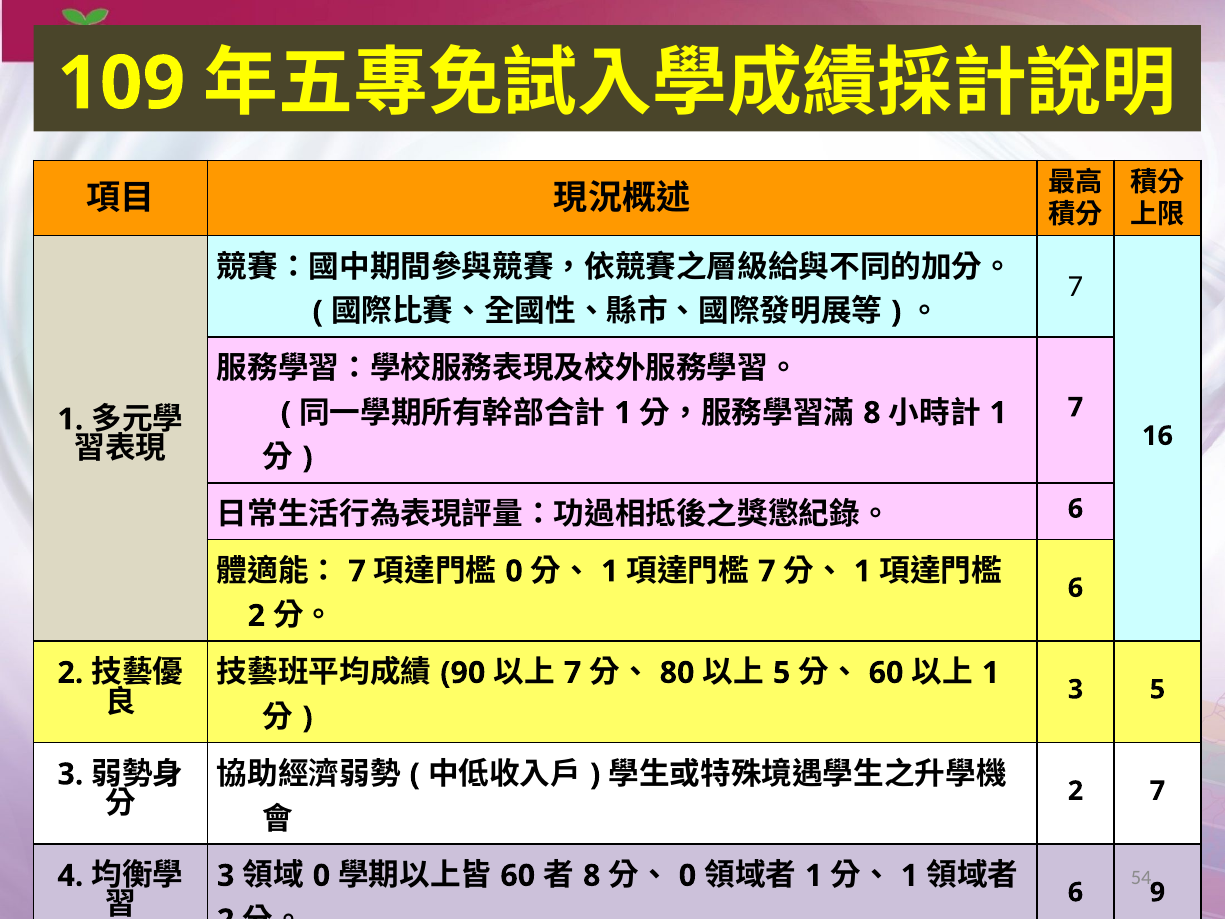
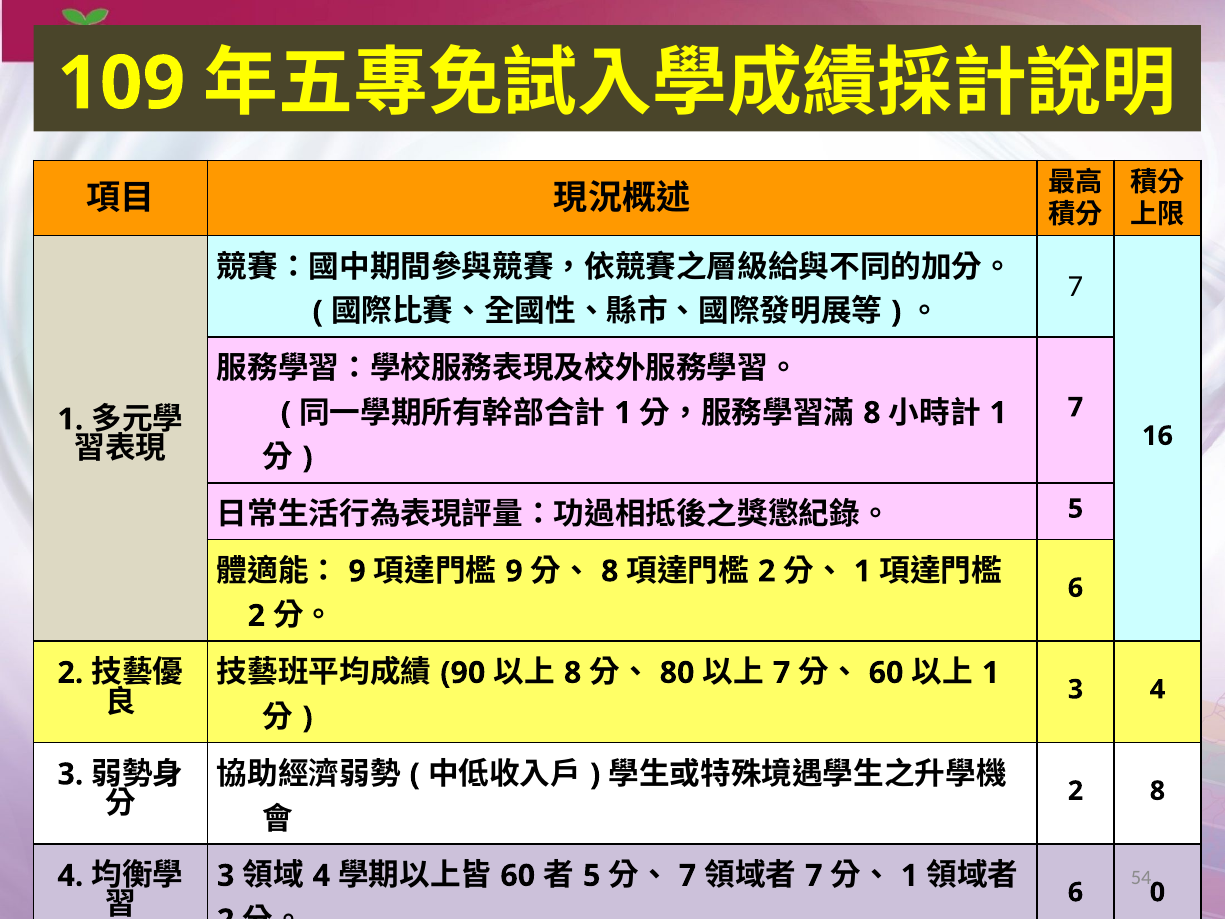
6 at (1076, 509): 6 -> 5
7 at (357, 571): 7 -> 9
0 at (514, 571): 0 -> 9
1 at (610, 571): 1 -> 8
7 at (767, 571): 7 -> 2
7 at (573, 673): 7 -> 8
5 at (782, 673): 5 -> 7
3 5: 5 -> 4
2 7: 7 -> 8
0 at (321, 876): 0 -> 4
8 at (592, 876): 8 -> 5
0 at (687, 876): 0 -> 7
1 at (814, 876): 1 -> 7
9: 9 -> 0
